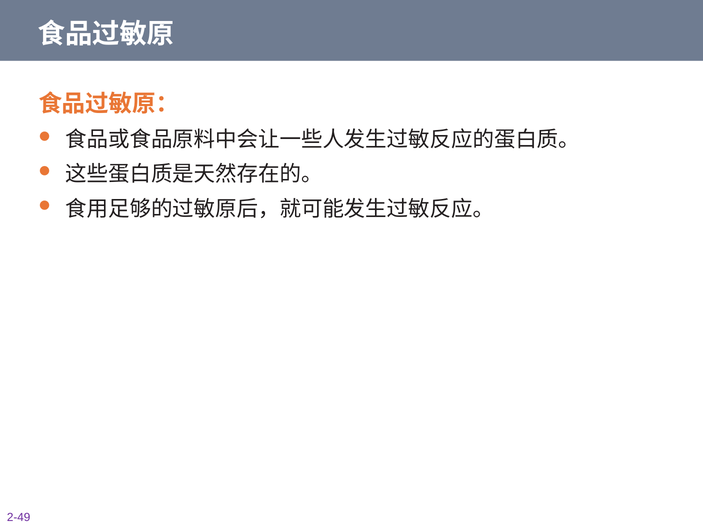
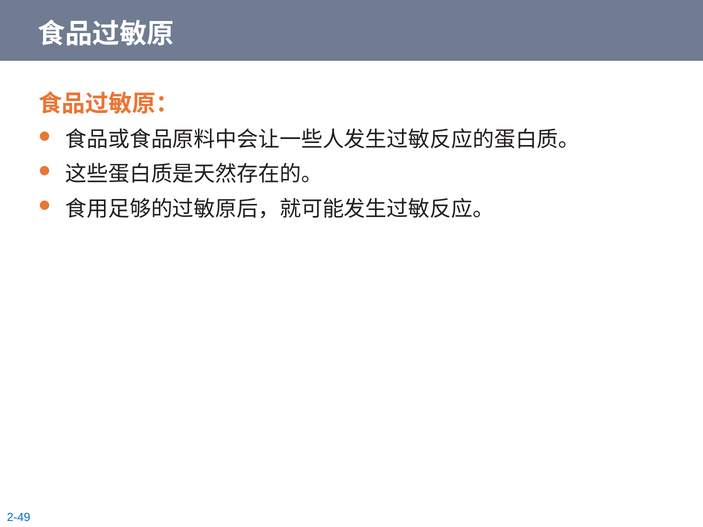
2-49 colour: purple -> blue
